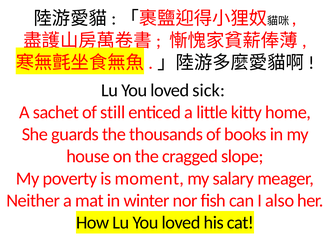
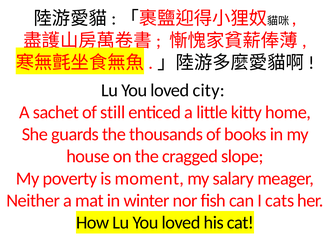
sick: sick -> city
also: also -> cats
